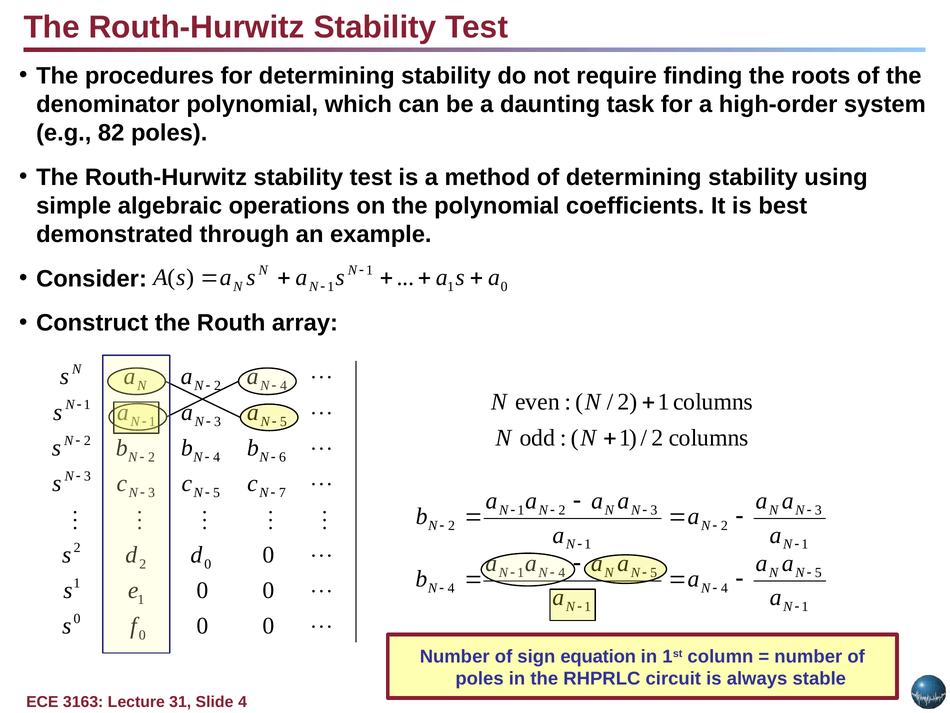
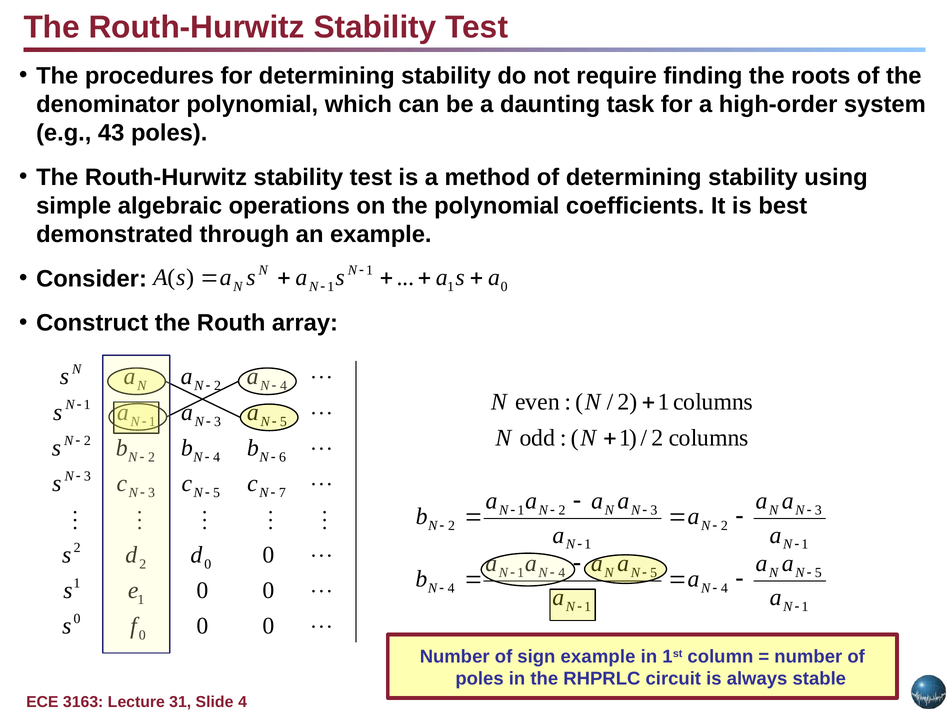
82: 82 -> 43
sign equation: equation -> example
